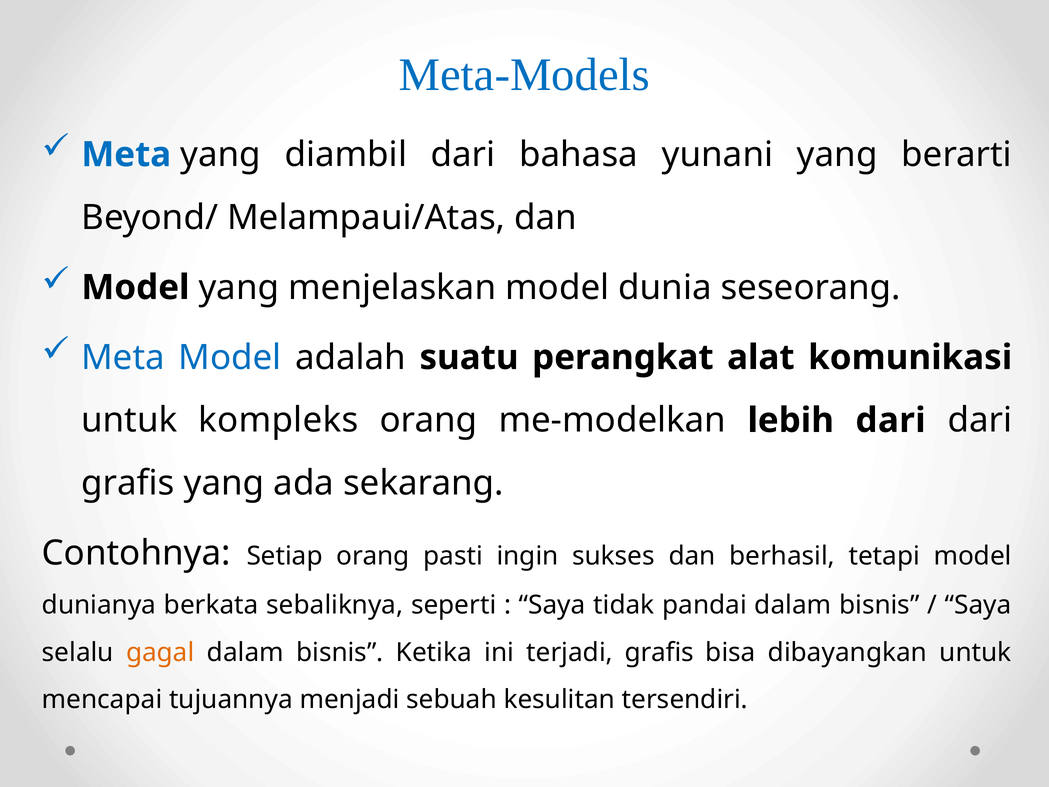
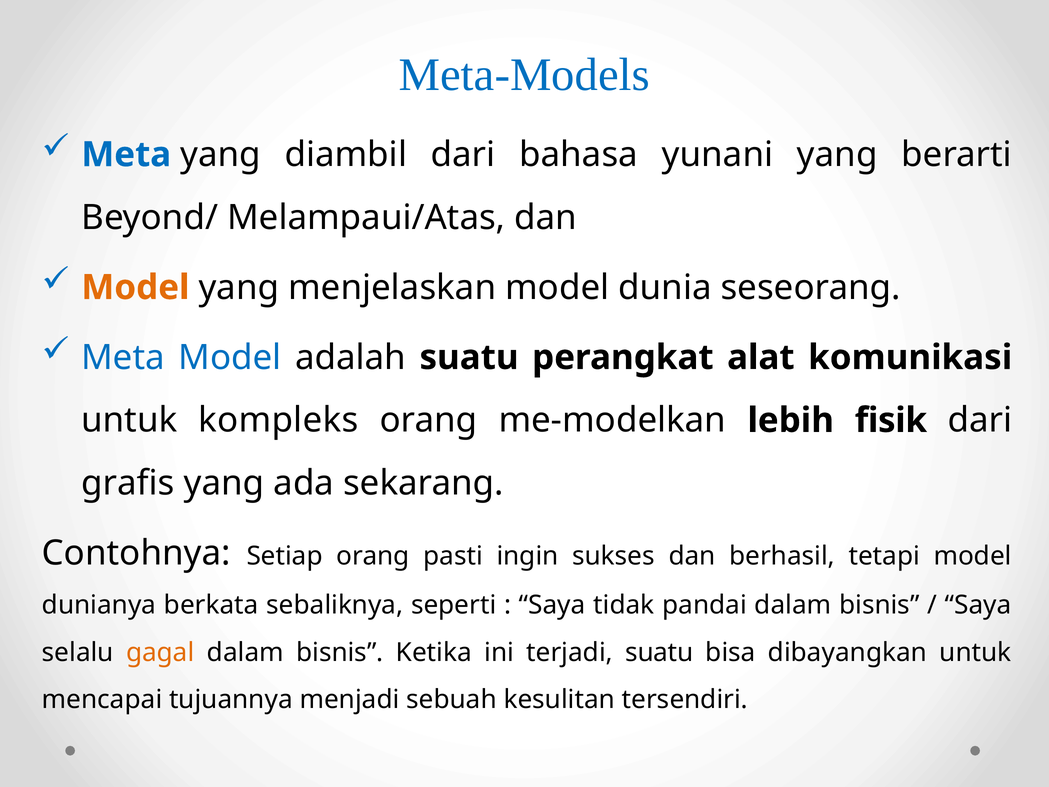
Model at (135, 287) colour: black -> orange
lebih dari: dari -> fisik
terjadi grafis: grafis -> suatu
